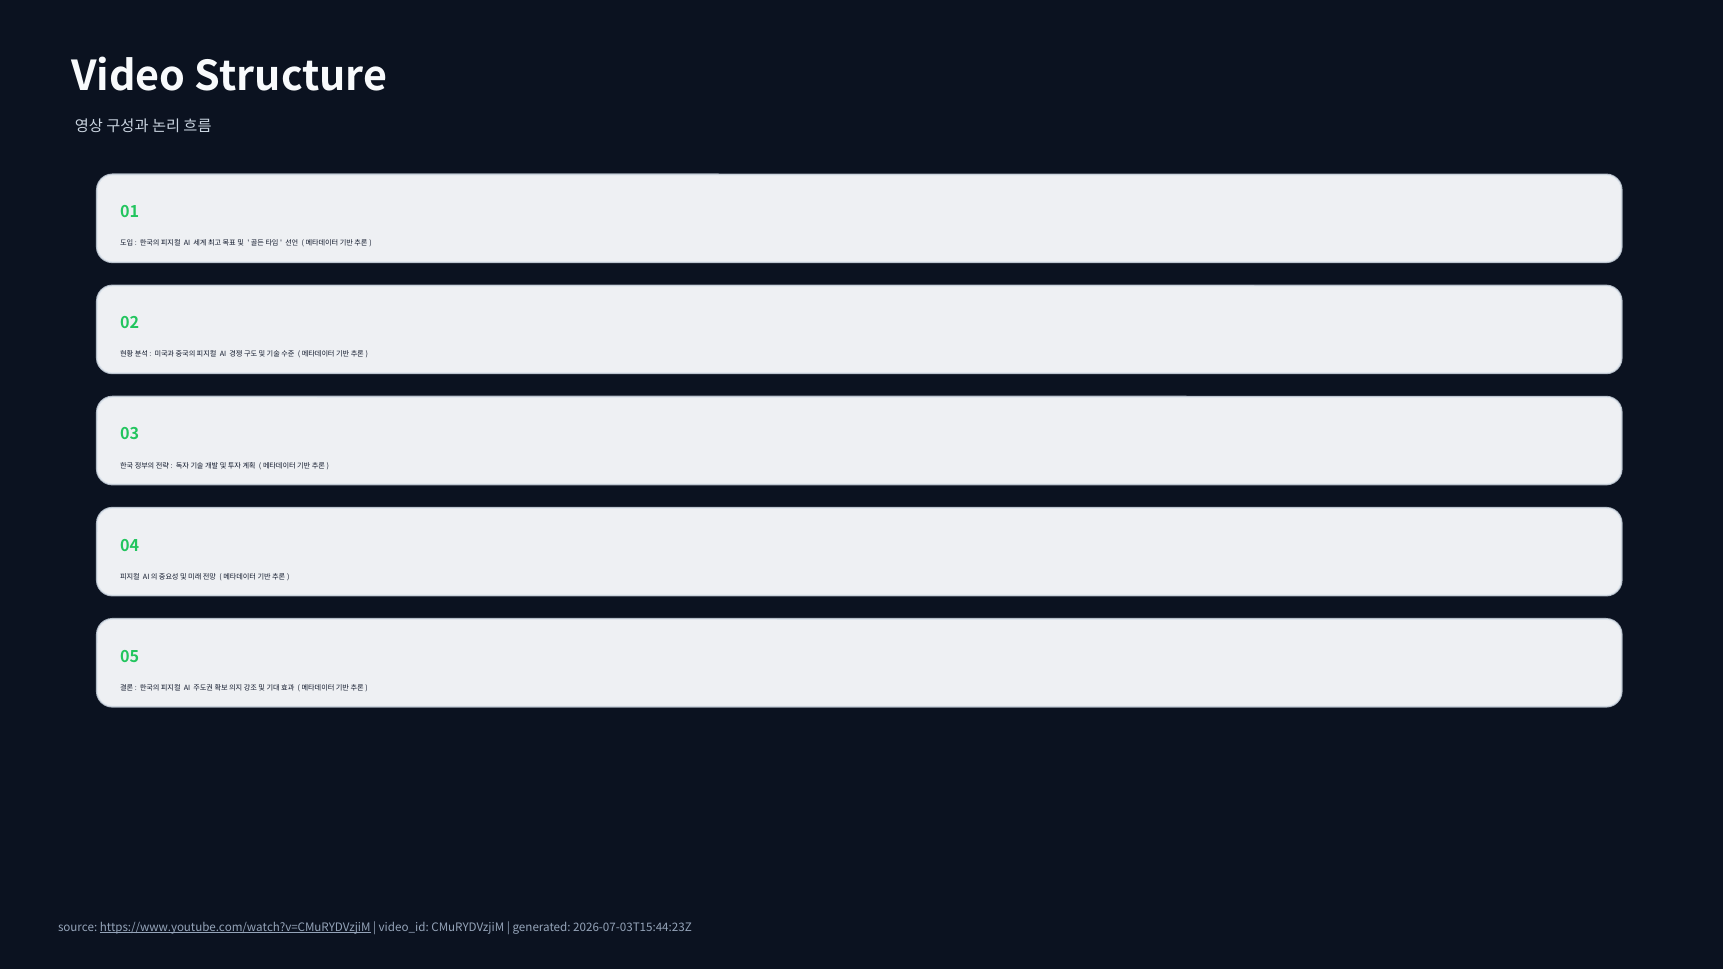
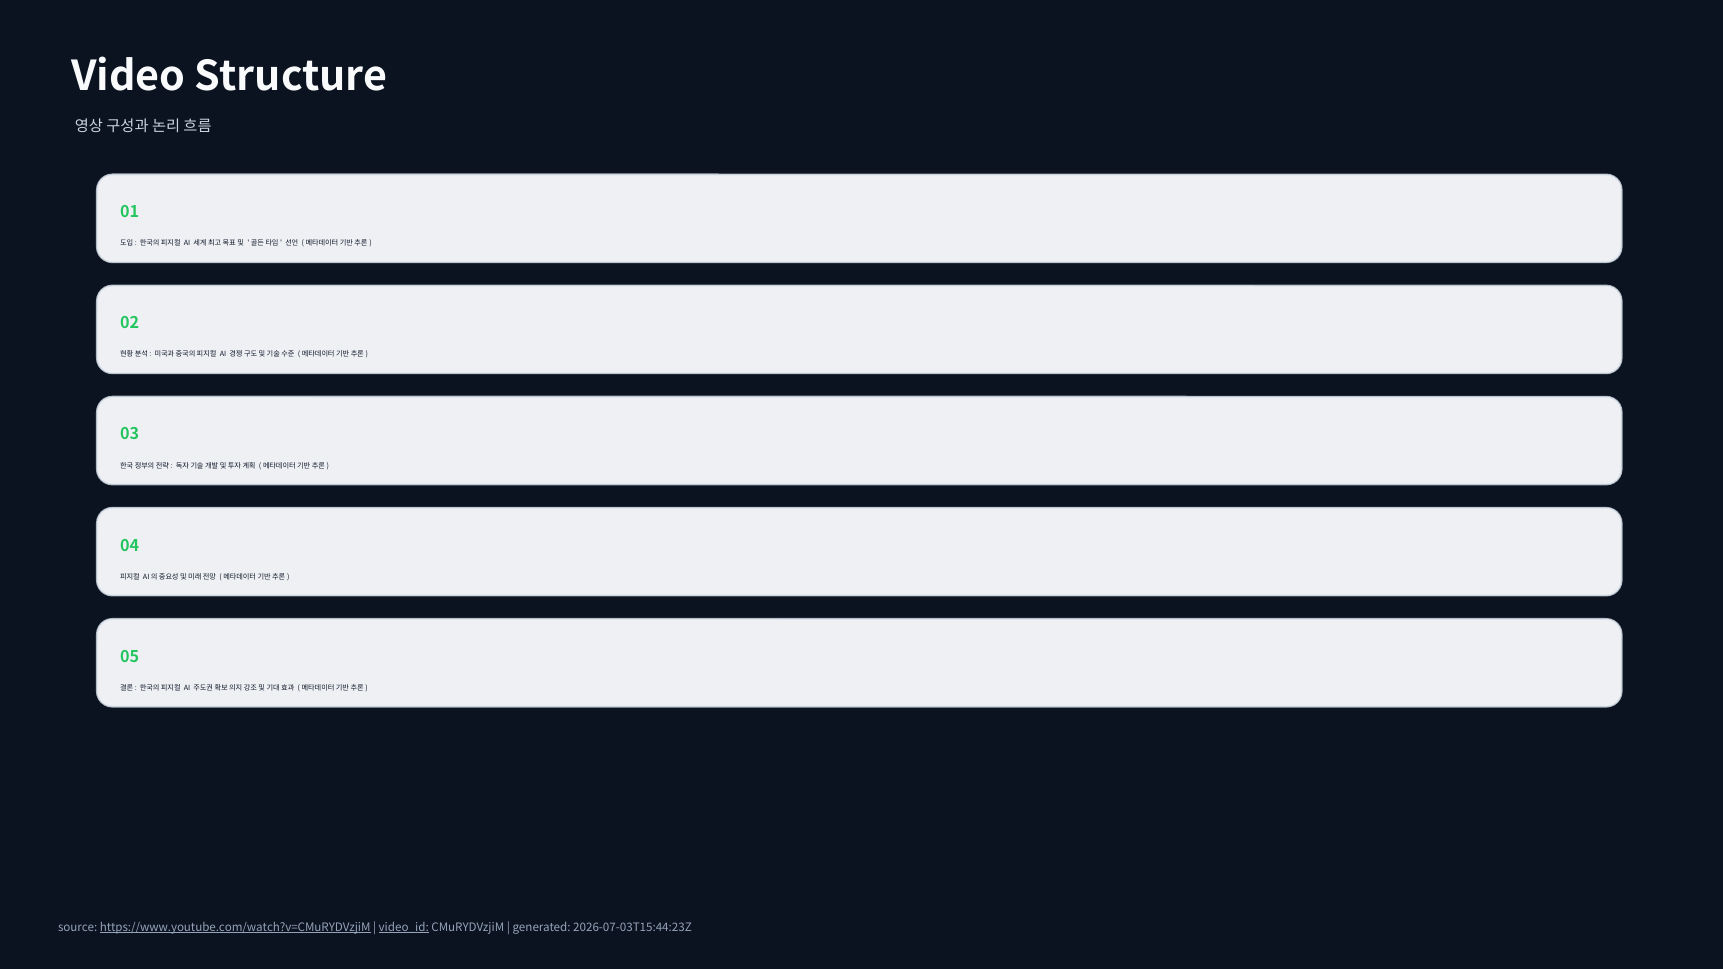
video_id underline: none -> present
